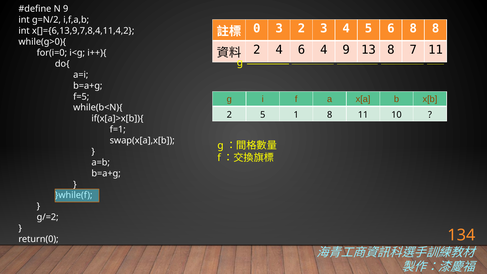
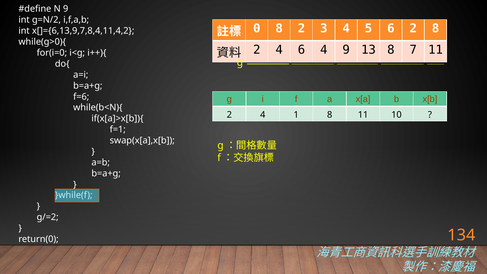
0 3: 3 -> 8
6 8: 8 -> 2
f=5: f=5 -> f=6
5 at (263, 115): 5 -> 4
